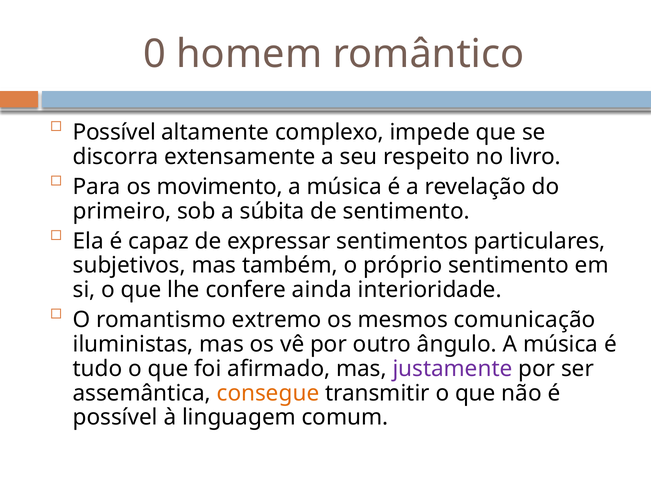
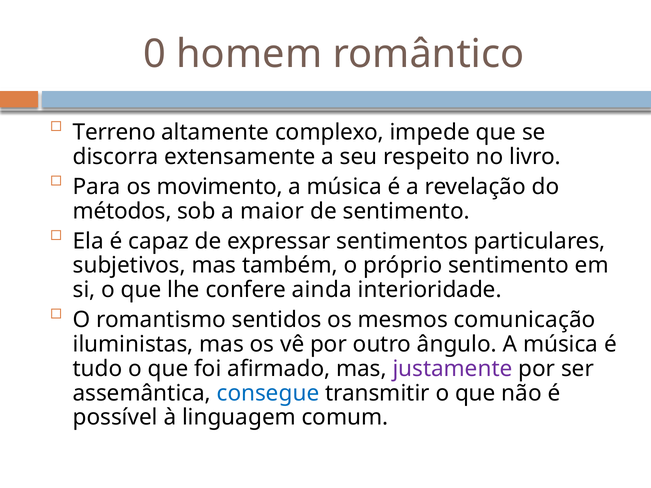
Possível at (114, 132): Possível -> Terreno
primeiro: primeiro -> métodos
súbita: súbita -> maior
extremo: extremo -> sentidos
consegue colour: orange -> blue
